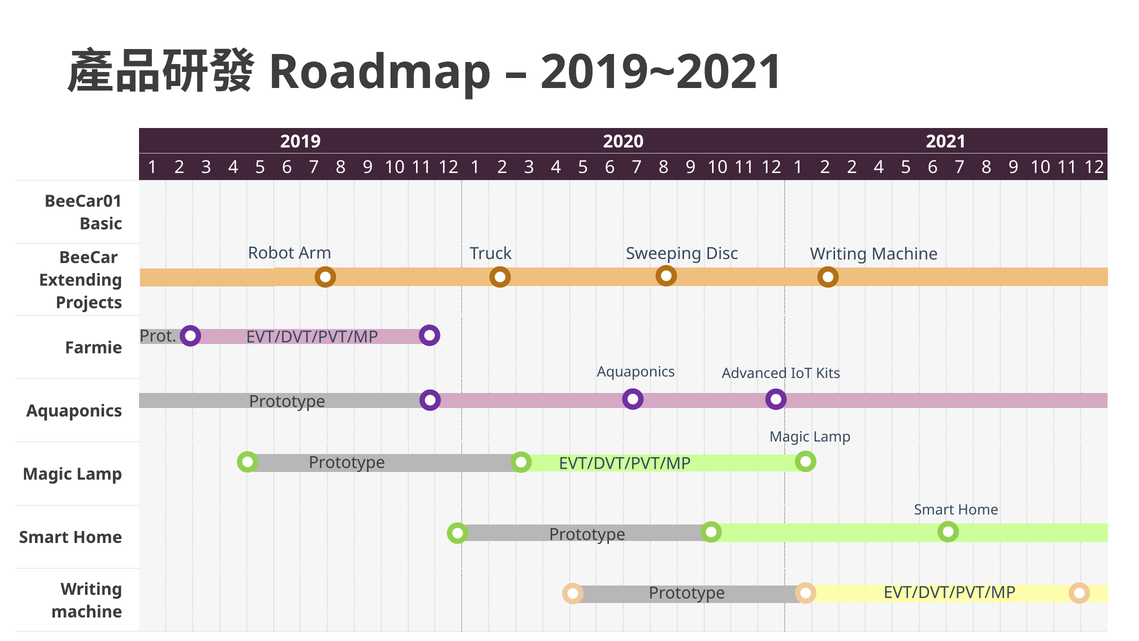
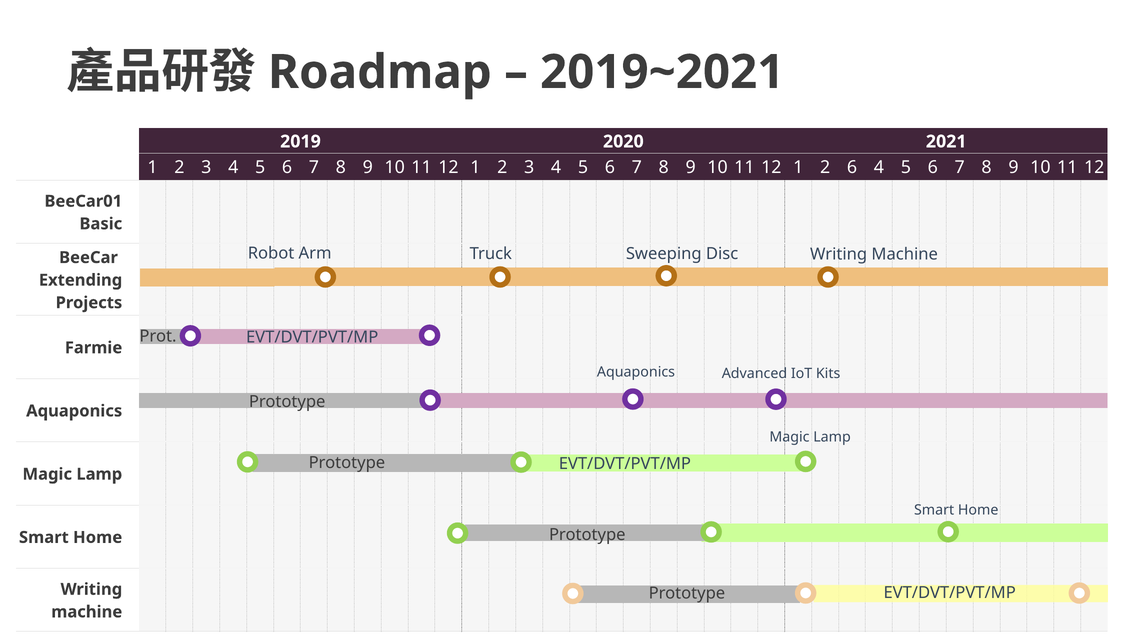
2 2: 2 -> 6
